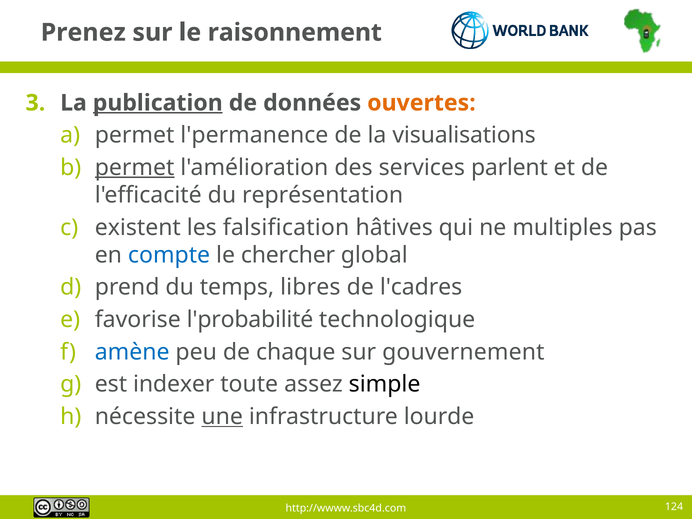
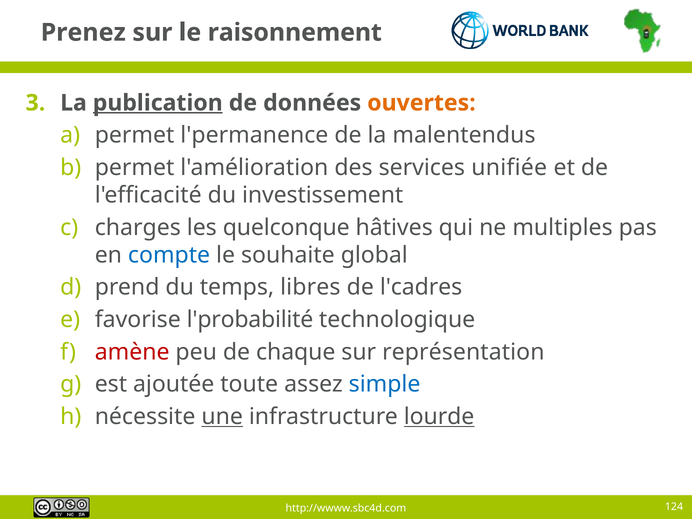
visualisations: visualisations -> malentendus
permet at (135, 167) underline: present -> none
parlent: parlent -> unifiée
représentation: représentation -> investissement
existent: existent -> charges
falsification: falsification -> quelconque
chercher: chercher -> souhaite
amène colour: blue -> red
gouvernement: gouvernement -> représentation
indexer: indexer -> ajoutée
simple colour: black -> blue
lourde underline: none -> present
